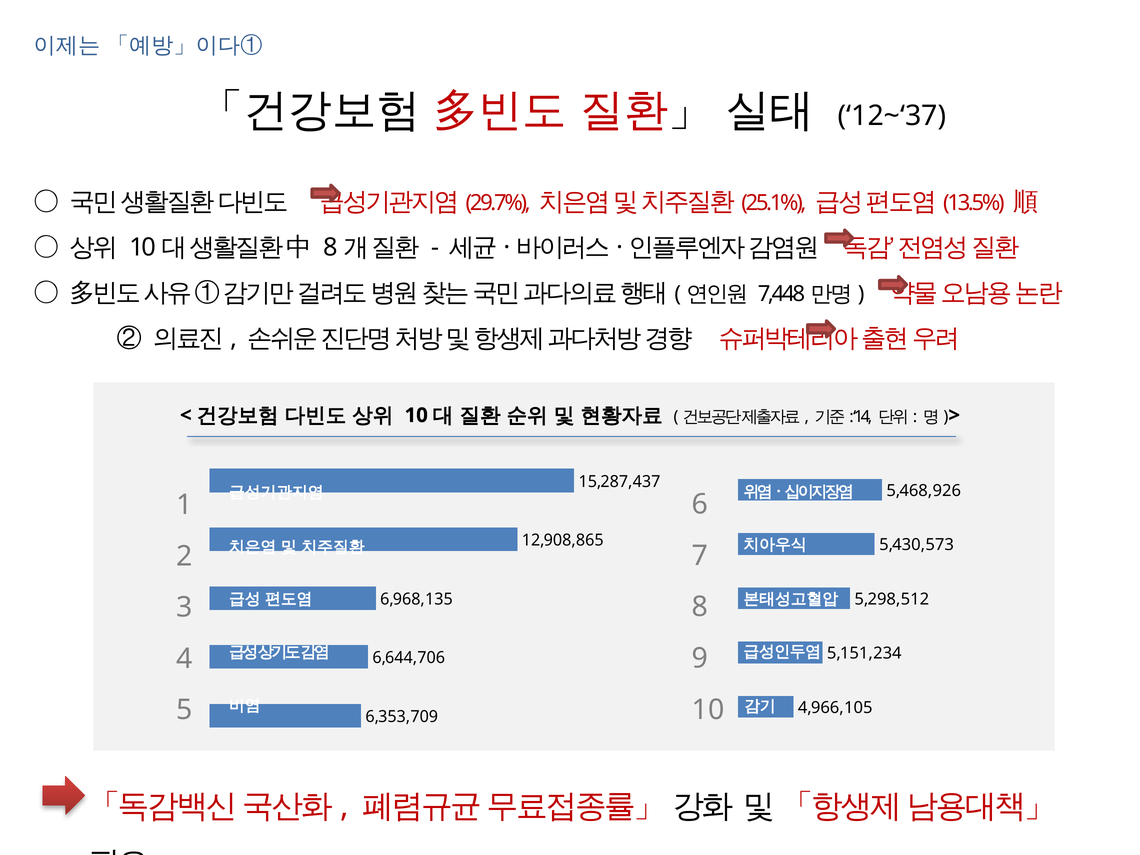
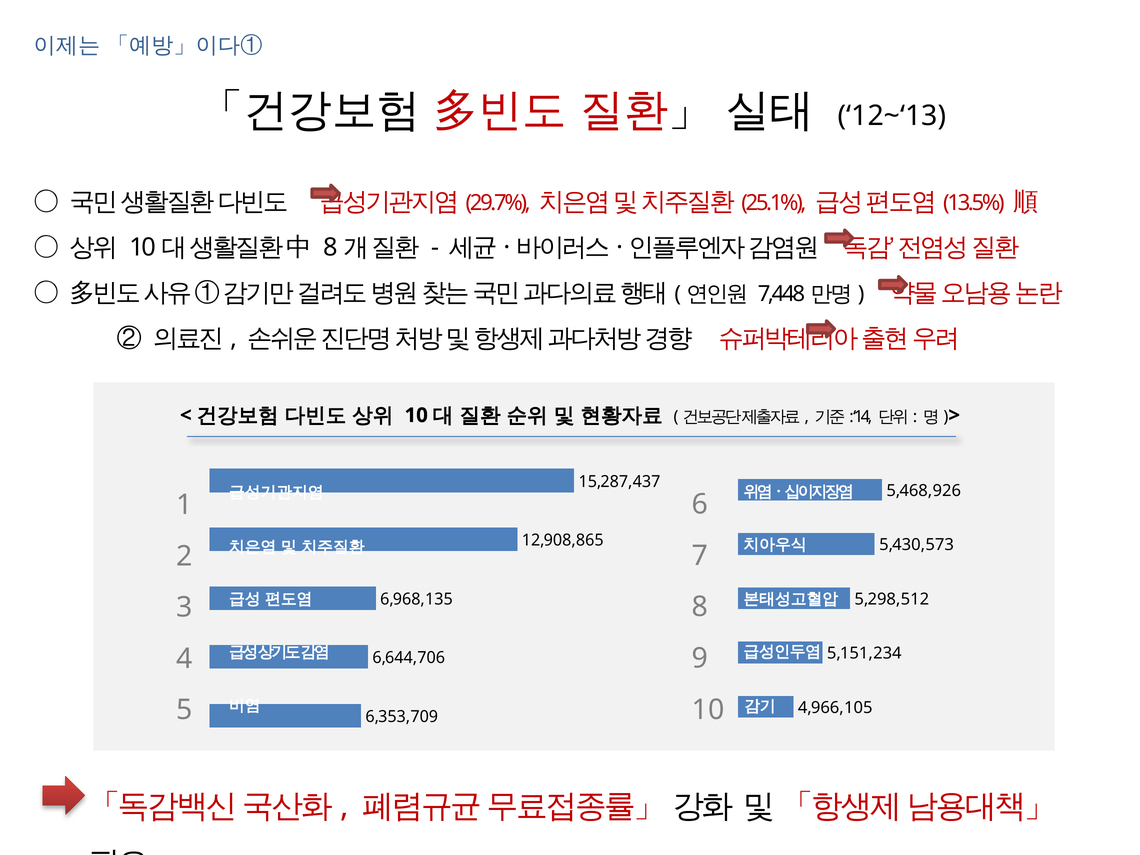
12~‘37: 12~‘37 -> 12~‘13
